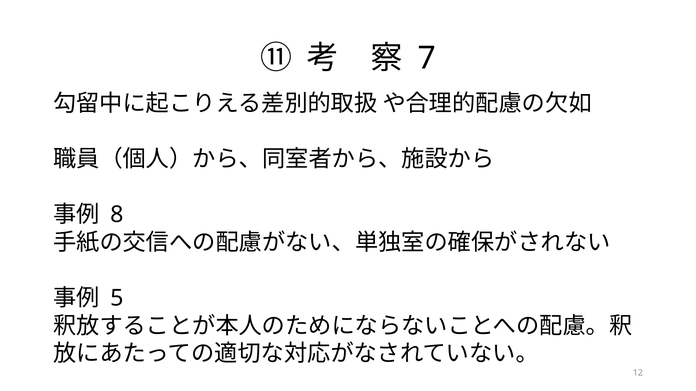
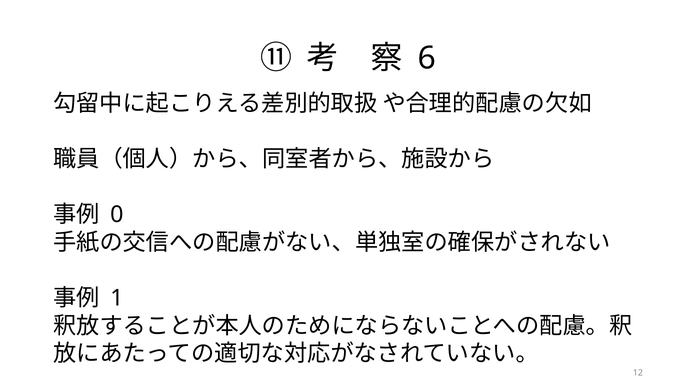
7: 7 -> 6
8: 8 -> 0
5: 5 -> 1
